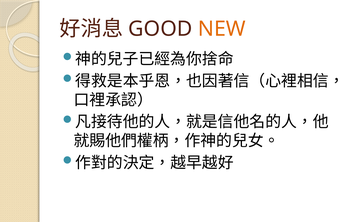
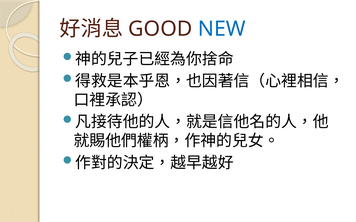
NEW colour: orange -> blue
